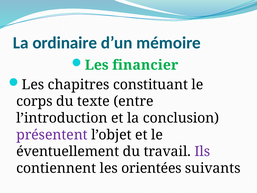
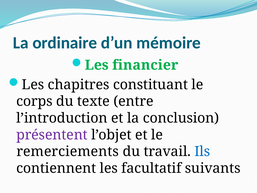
éventuellement: éventuellement -> remerciements
Ils colour: purple -> blue
orientées: orientées -> facultatif
